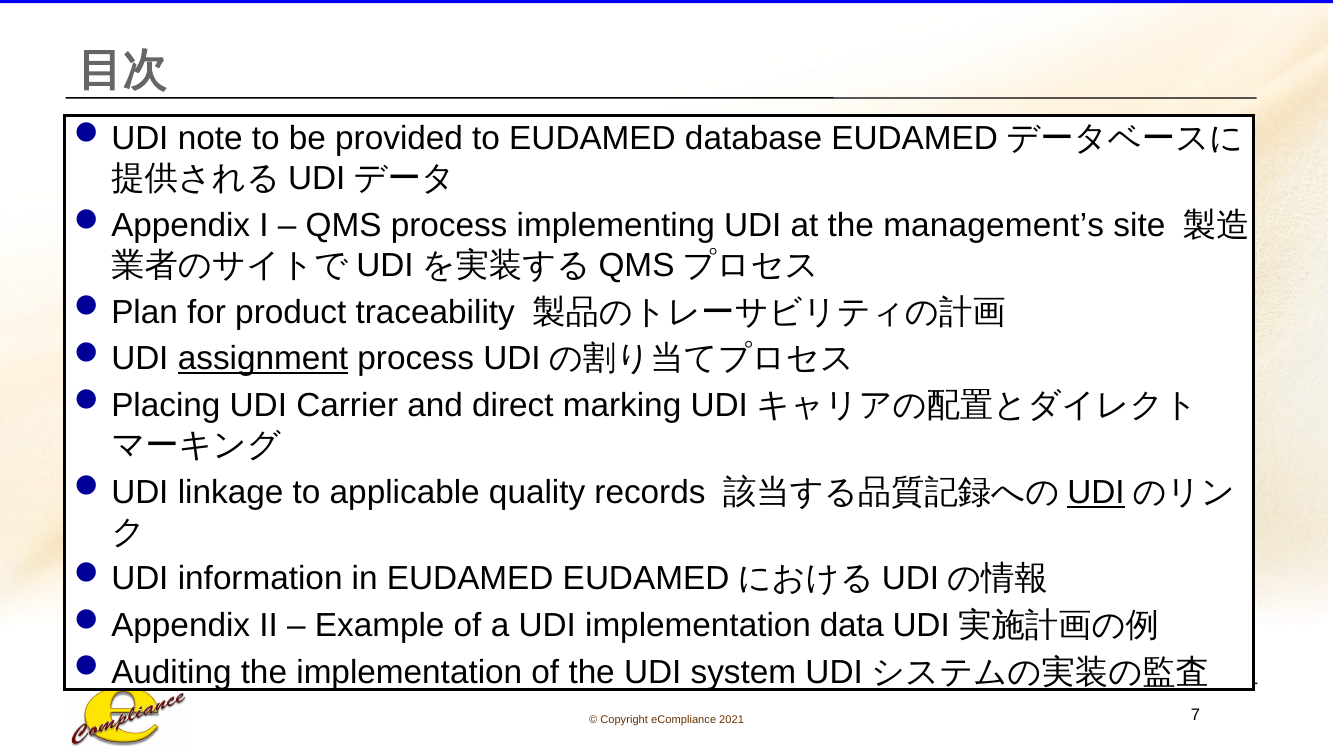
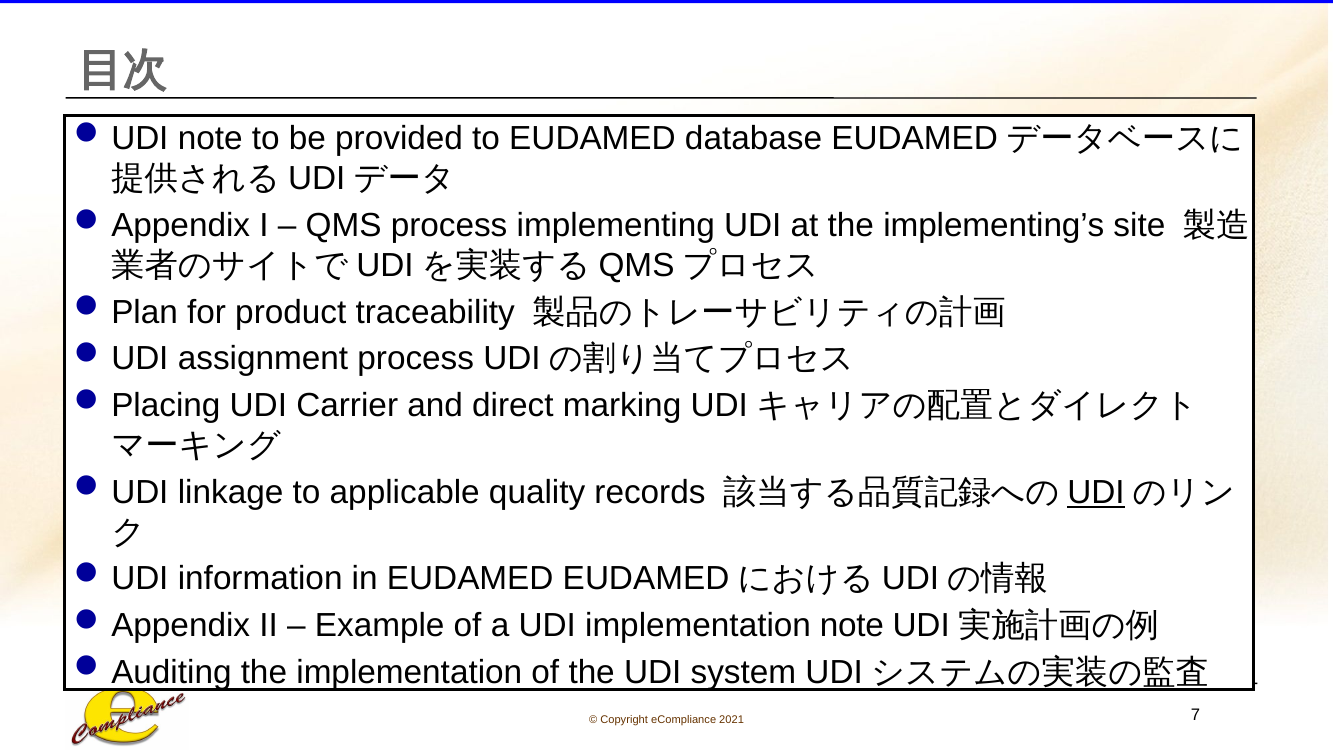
management’s: management’s -> implementing’s
assignment underline: present -> none
implementation data: data -> note
